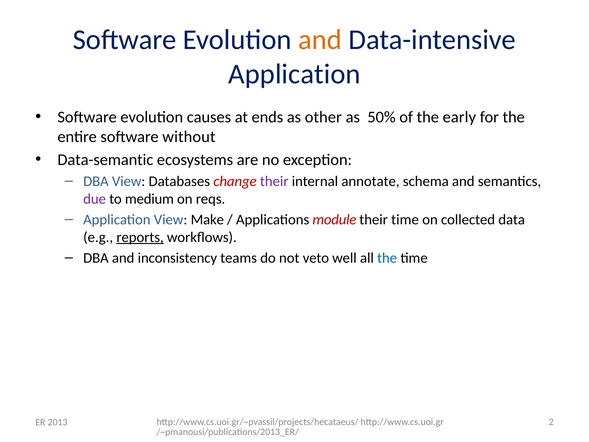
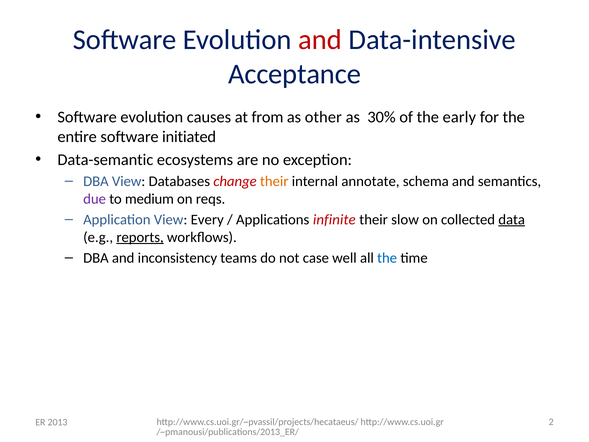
and at (320, 40) colour: orange -> red
Application at (294, 74): Application -> Acceptance
ends: ends -> from
50%: 50% -> 30%
without: without -> initiated
their at (274, 181) colour: purple -> orange
Make: Make -> Every
module: module -> infinite
their time: time -> slow
data underline: none -> present
veto: veto -> case
